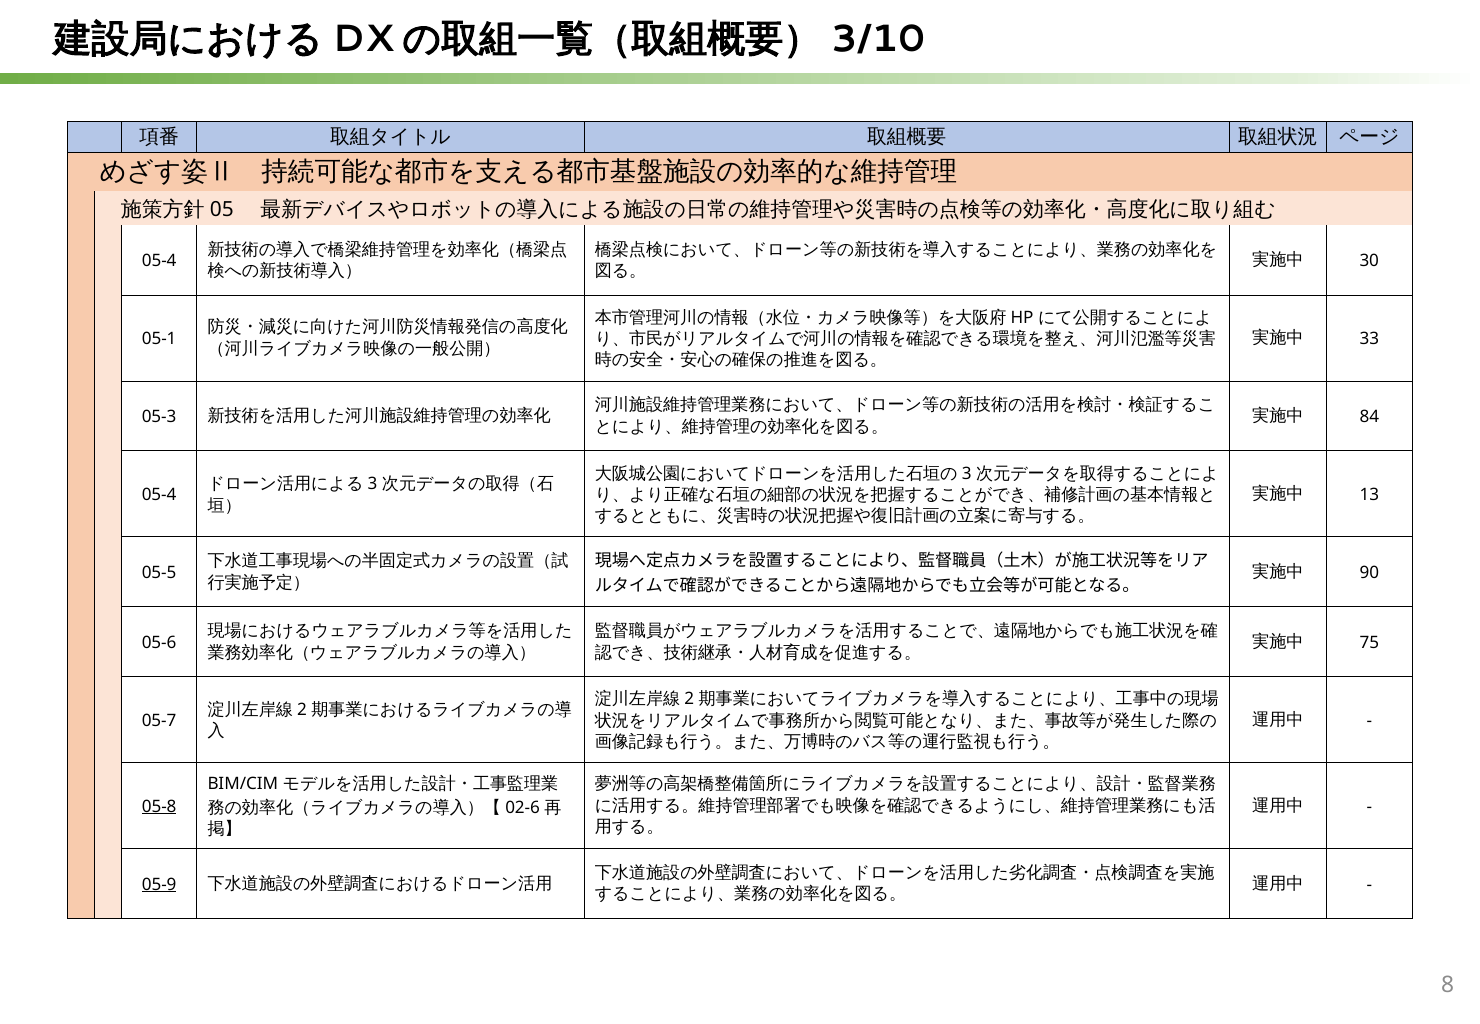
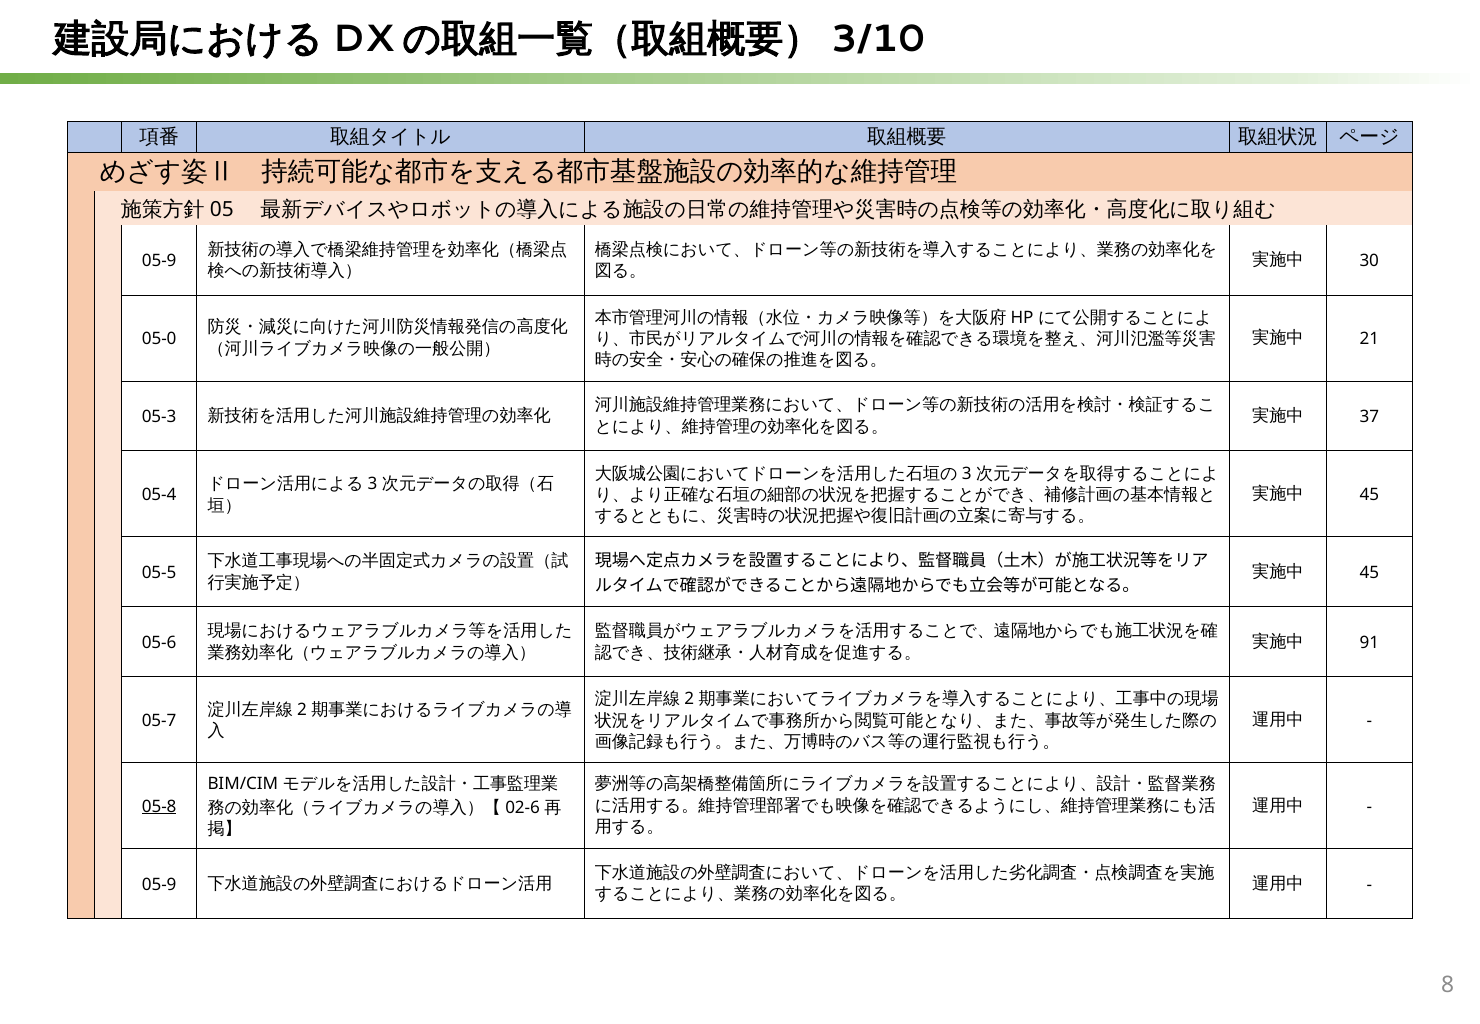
05-4 at (159, 261): 05-4 -> 05-9
33: 33 -> 21
05-1: 05-1 -> 05-0
84: 84 -> 37
13 at (1369, 495): 13 -> 45
90 at (1369, 573): 90 -> 45
75: 75 -> 91
05-9 at (159, 885) underline: present -> none
